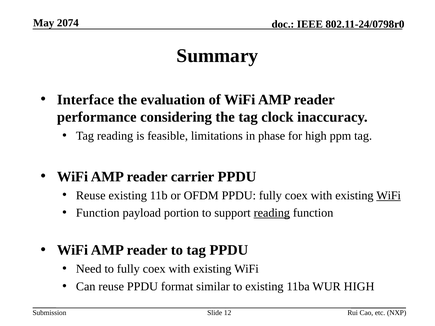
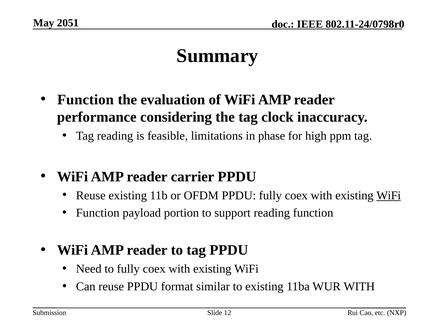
2074: 2074 -> 2051
Interface at (85, 100): Interface -> Function
reading at (272, 213) underline: present -> none
WUR HIGH: HIGH -> WITH
